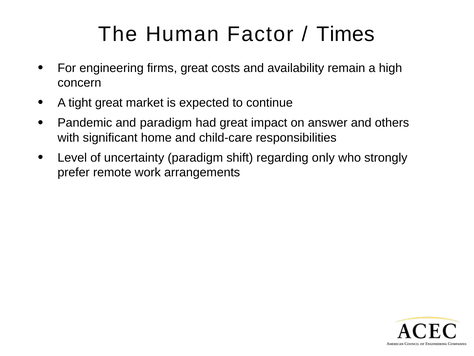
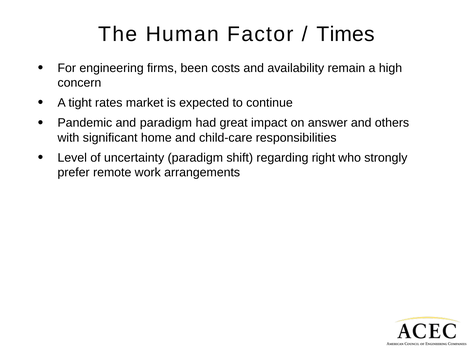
firms great: great -> been
tight great: great -> rates
only: only -> right
